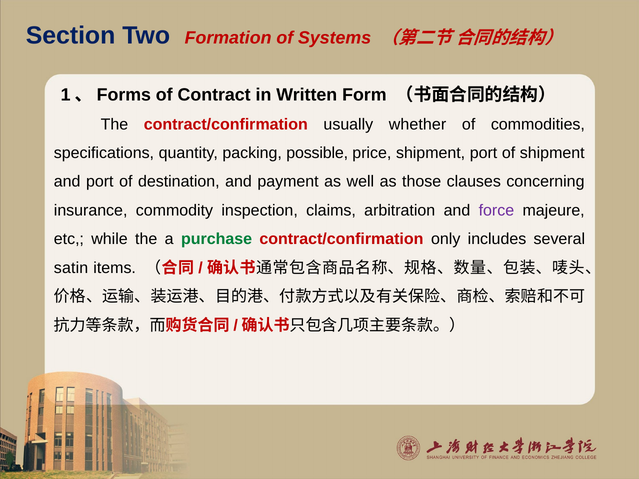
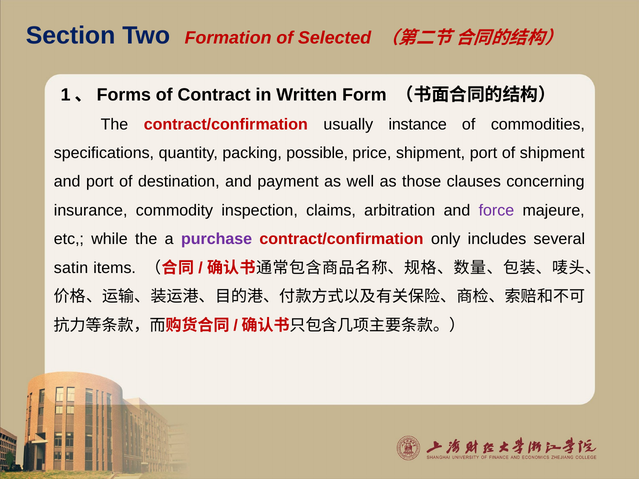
Systems: Systems -> Selected
whether: whether -> instance
purchase colour: green -> purple
